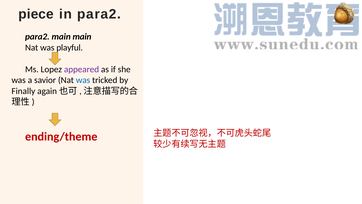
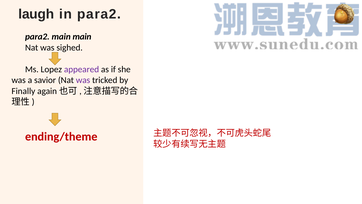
piece: piece -> laugh
playful: playful -> sighed
was at (83, 80) colour: blue -> purple
